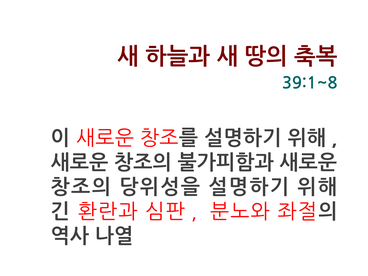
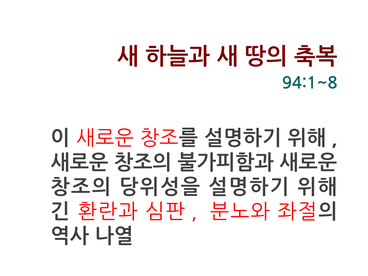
39:1~8: 39:1~8 -> 94:1~8
